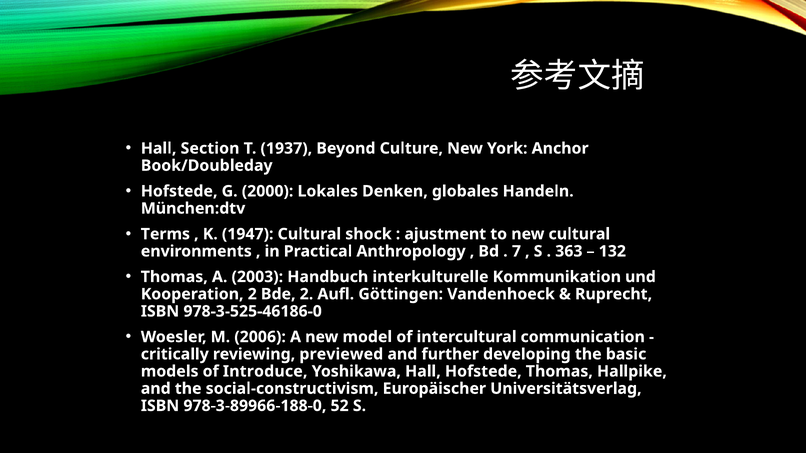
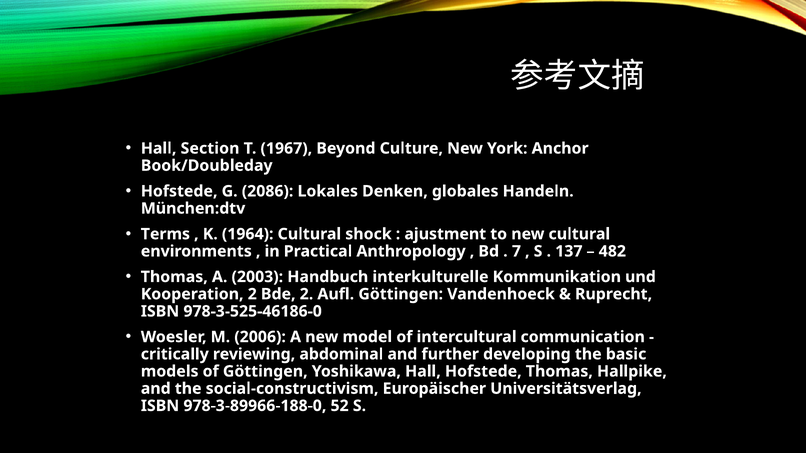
1937: 1937 -> 1967
2000: 2000 -> 2086
1947: 1947 -> 1964
363: 363 -> 137
132: 132 -> 482
previewed: previewed -> abdominal
of Introduce: Introduce -> Göttingen
